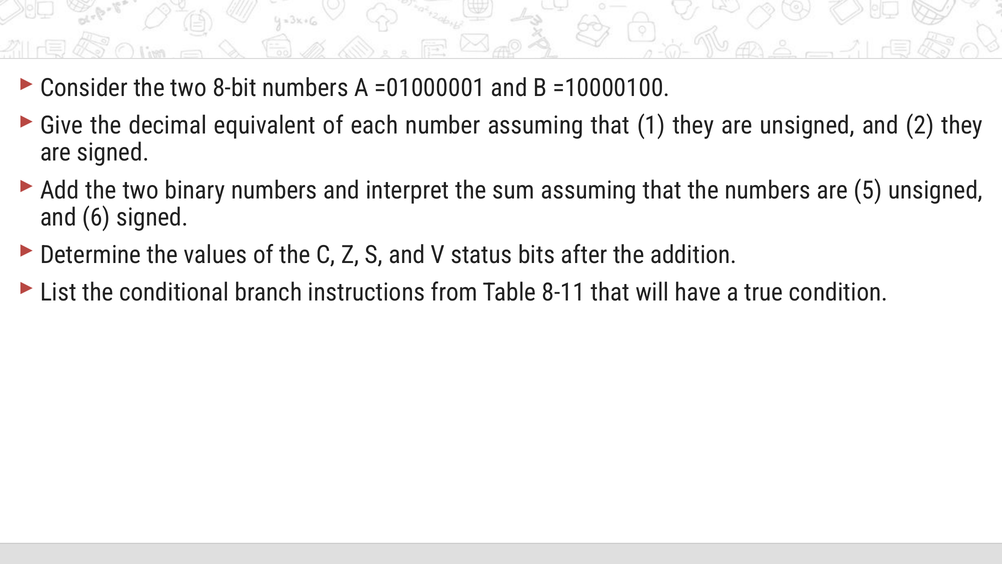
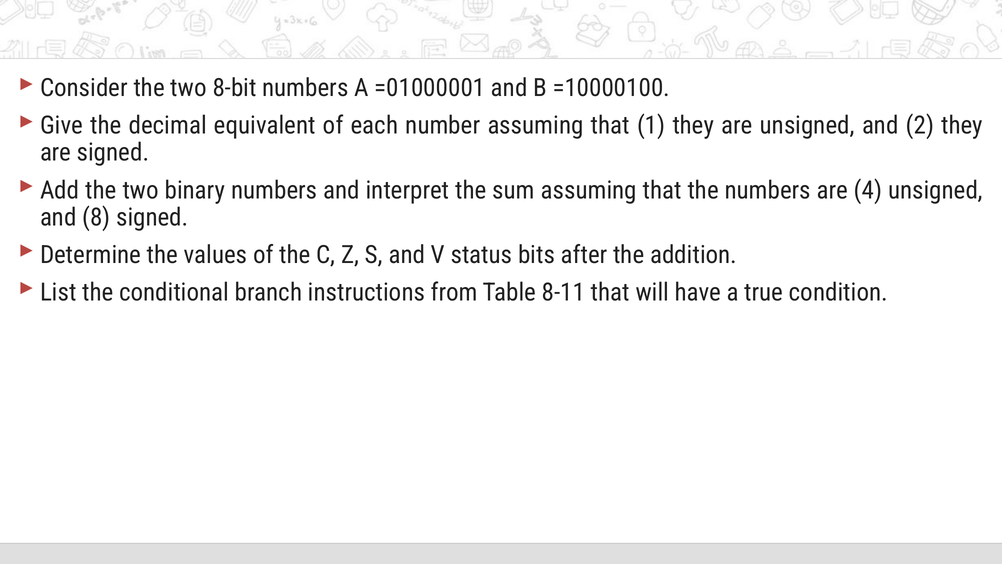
5: 5 -> 4
6: 6 -> 8
